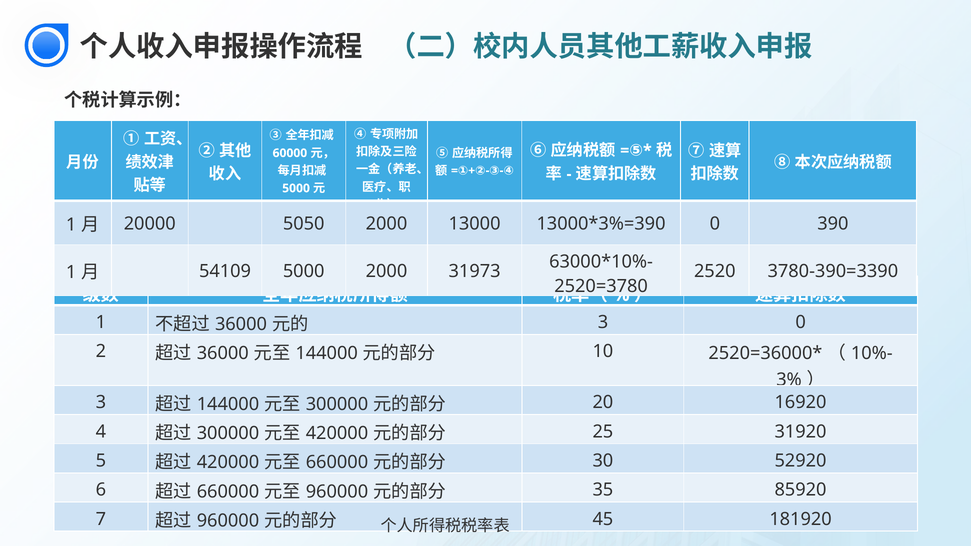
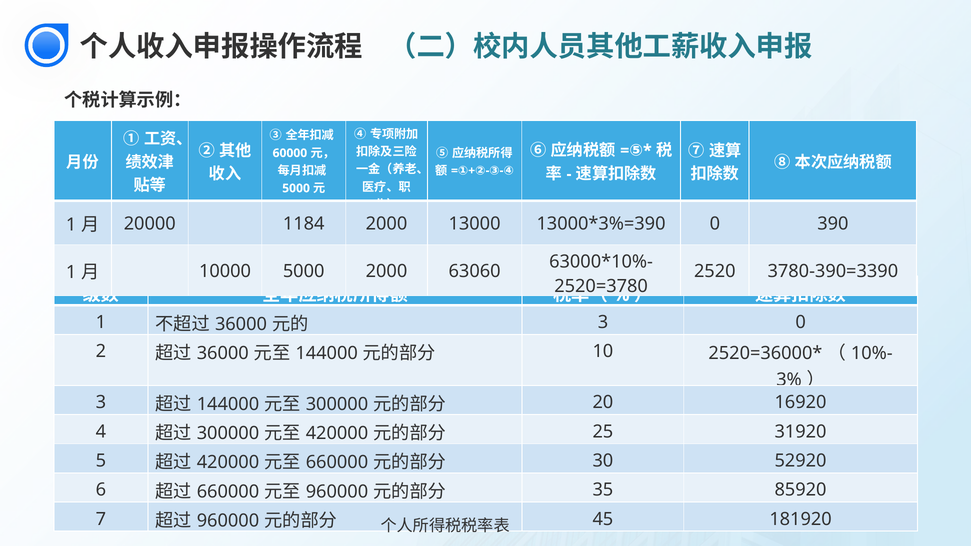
5050: 5050 -> 1184
54109: 54109 -> 10000
31973: 31973 -> 63060
